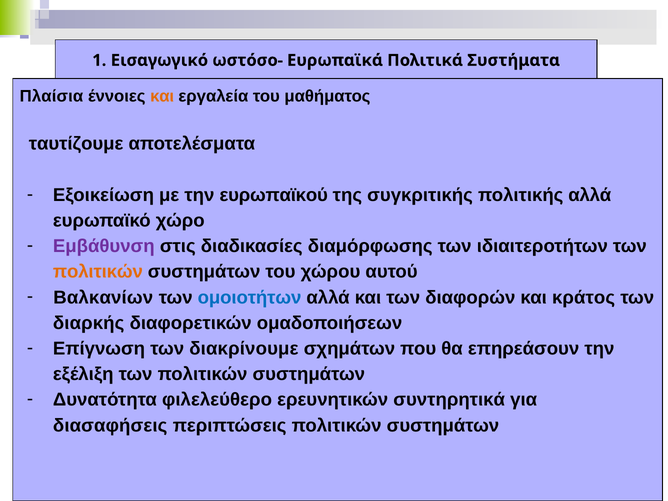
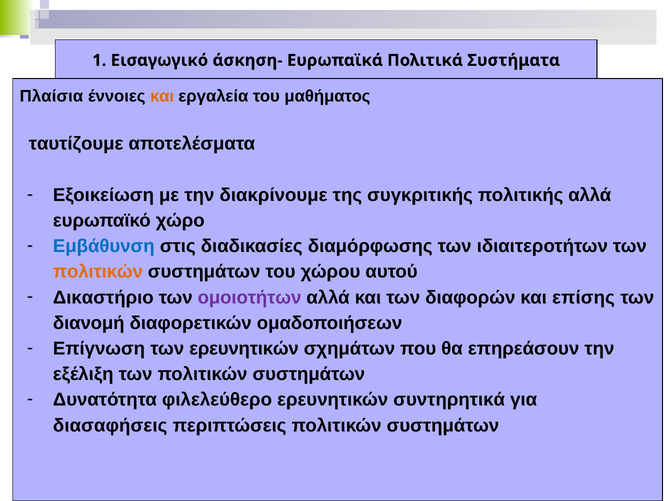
ωστόσο-: ωστόσο- -> άσκηση-
ευρωπαϊκού: ευρωπαϊκού -> διακρίνουμε
Εμβάθυνση colour: purple -> blue
Βαλκανίων: Βαλκανίων -> Δικαστήριο
ομοιοτήτων colour: blue -> purple
κράτος: κράτος -> επίσης
διαρκής: διαρκής -> διανομή
των διακρίνουμε: διακρίνουμε -> ερευνητικών
